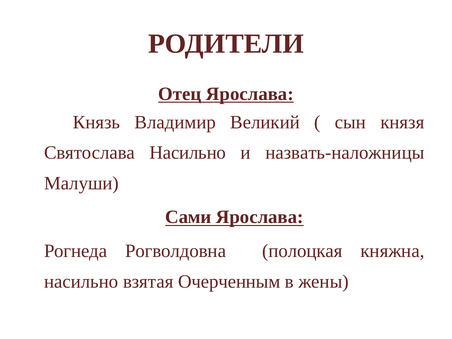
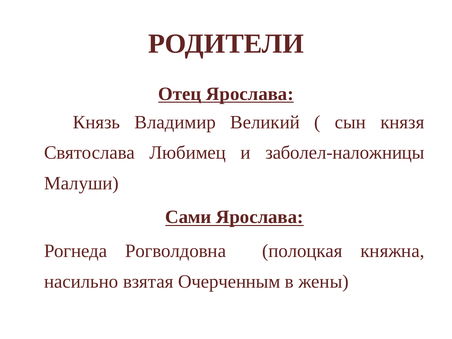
Святослава Насильно: Насильно -> Любимец
назвать-наложницы: назвать-наложницы -> заболел-наложницы
